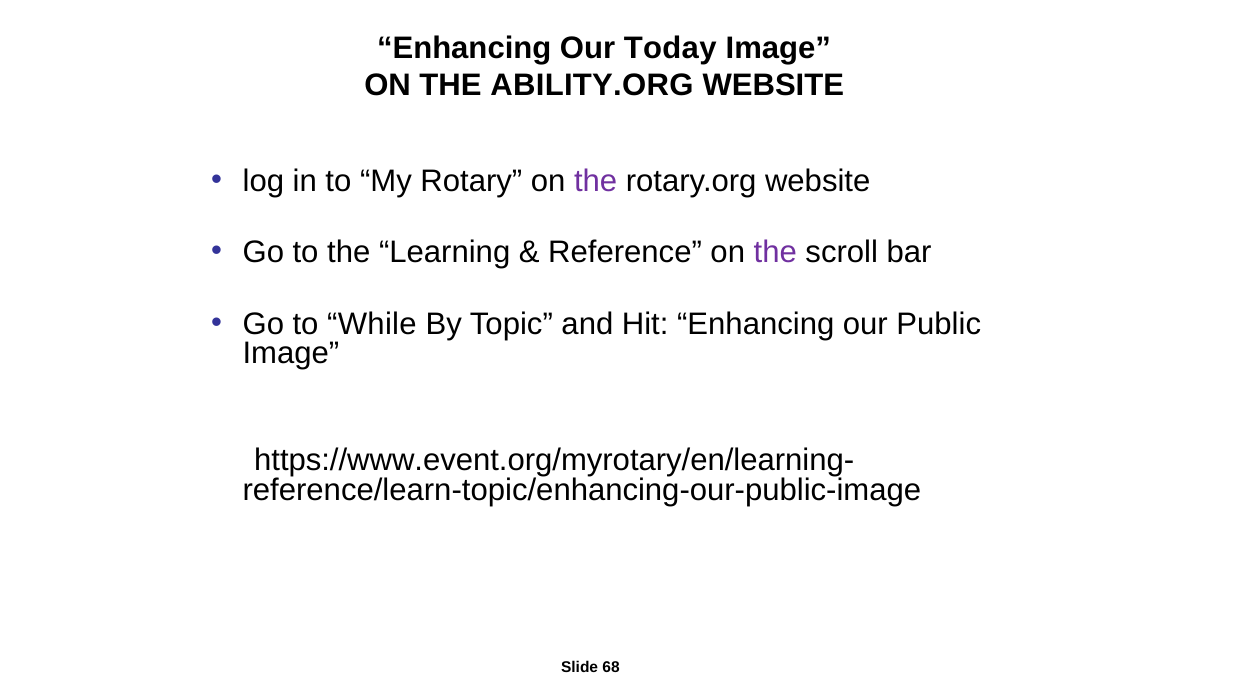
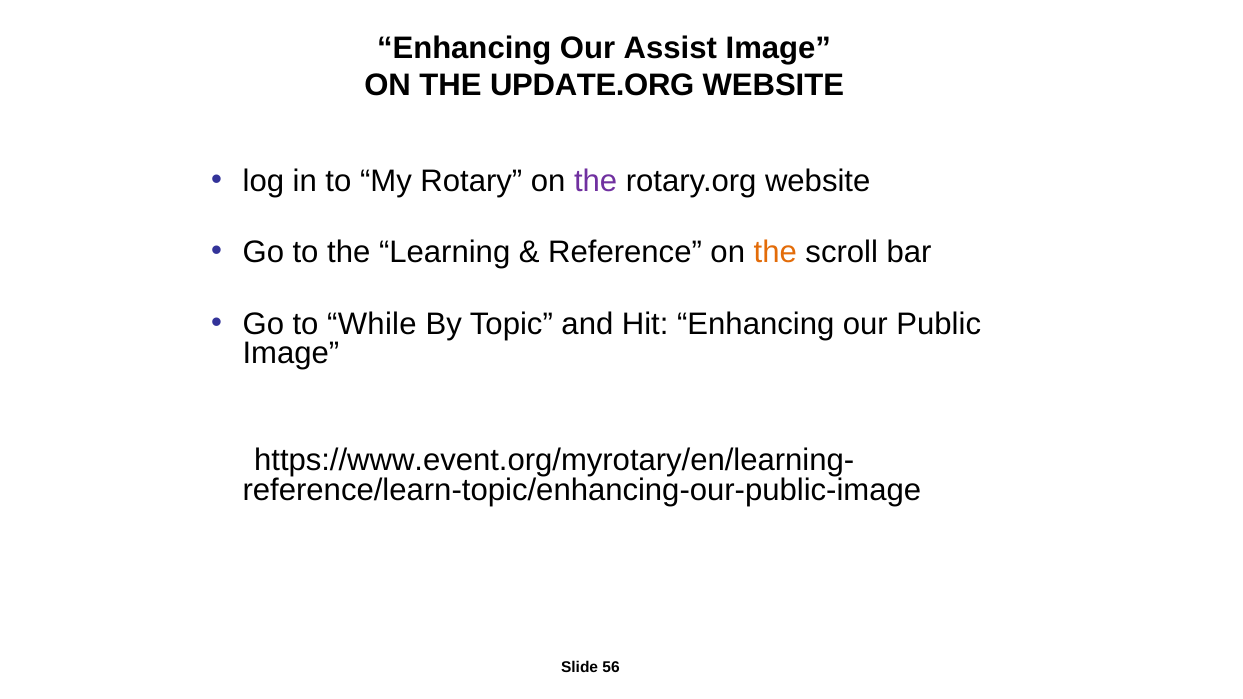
Today: Today -> Assist
ABILITY.ORG: ABILITY.ORG -> UPDATE.ORG
the at (775, 253) colour: purple -> orange
68: 68 -> 56
